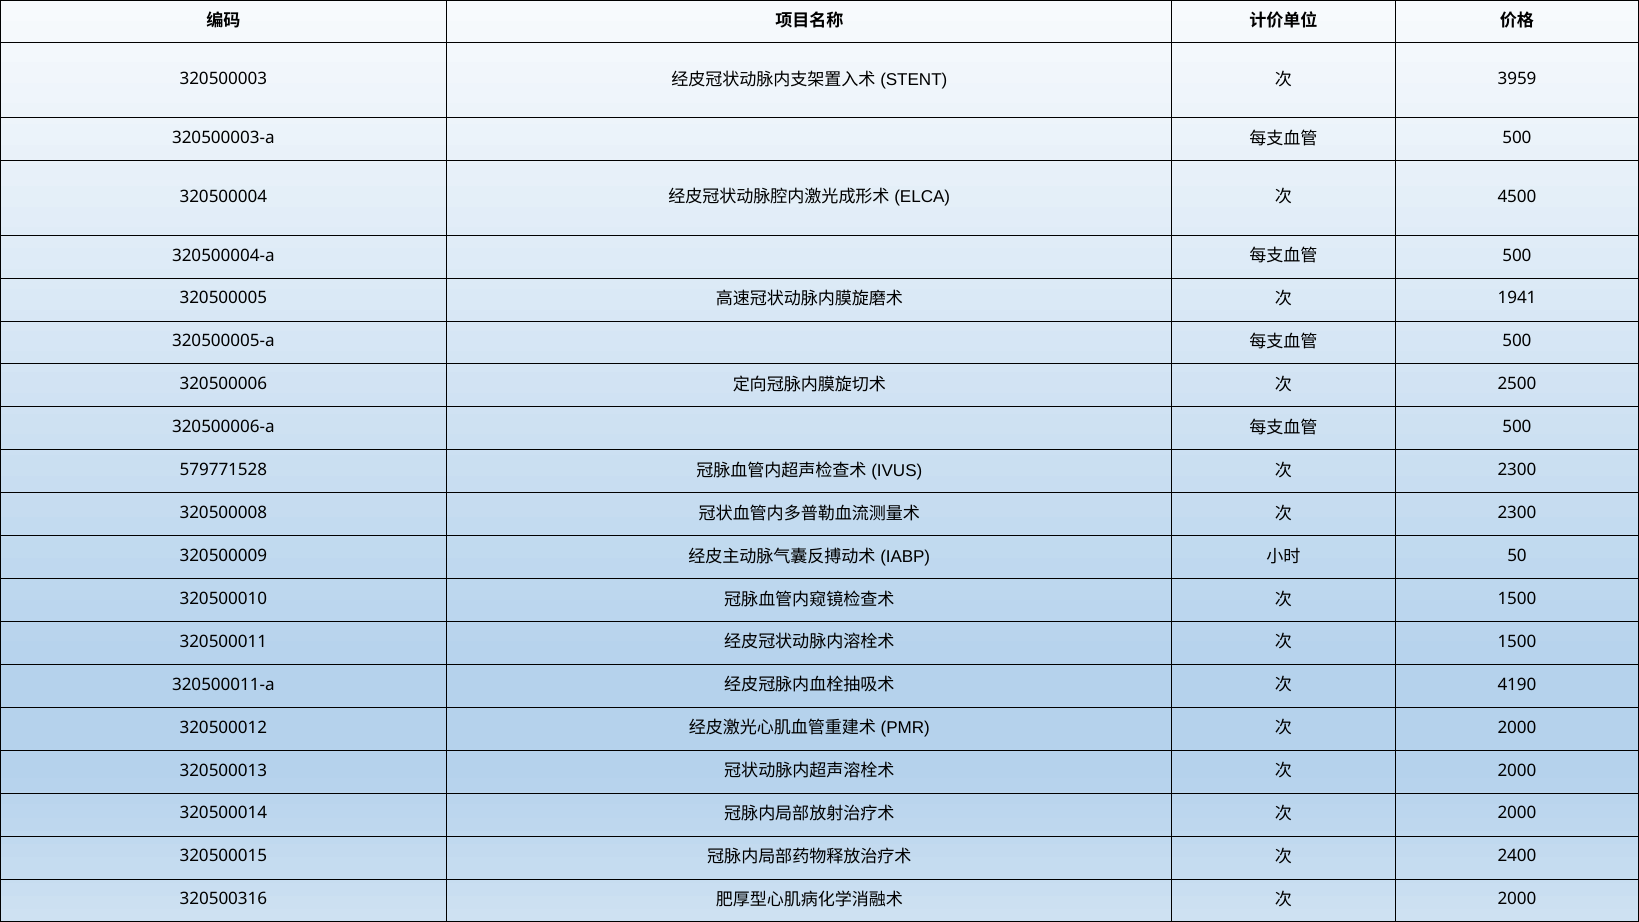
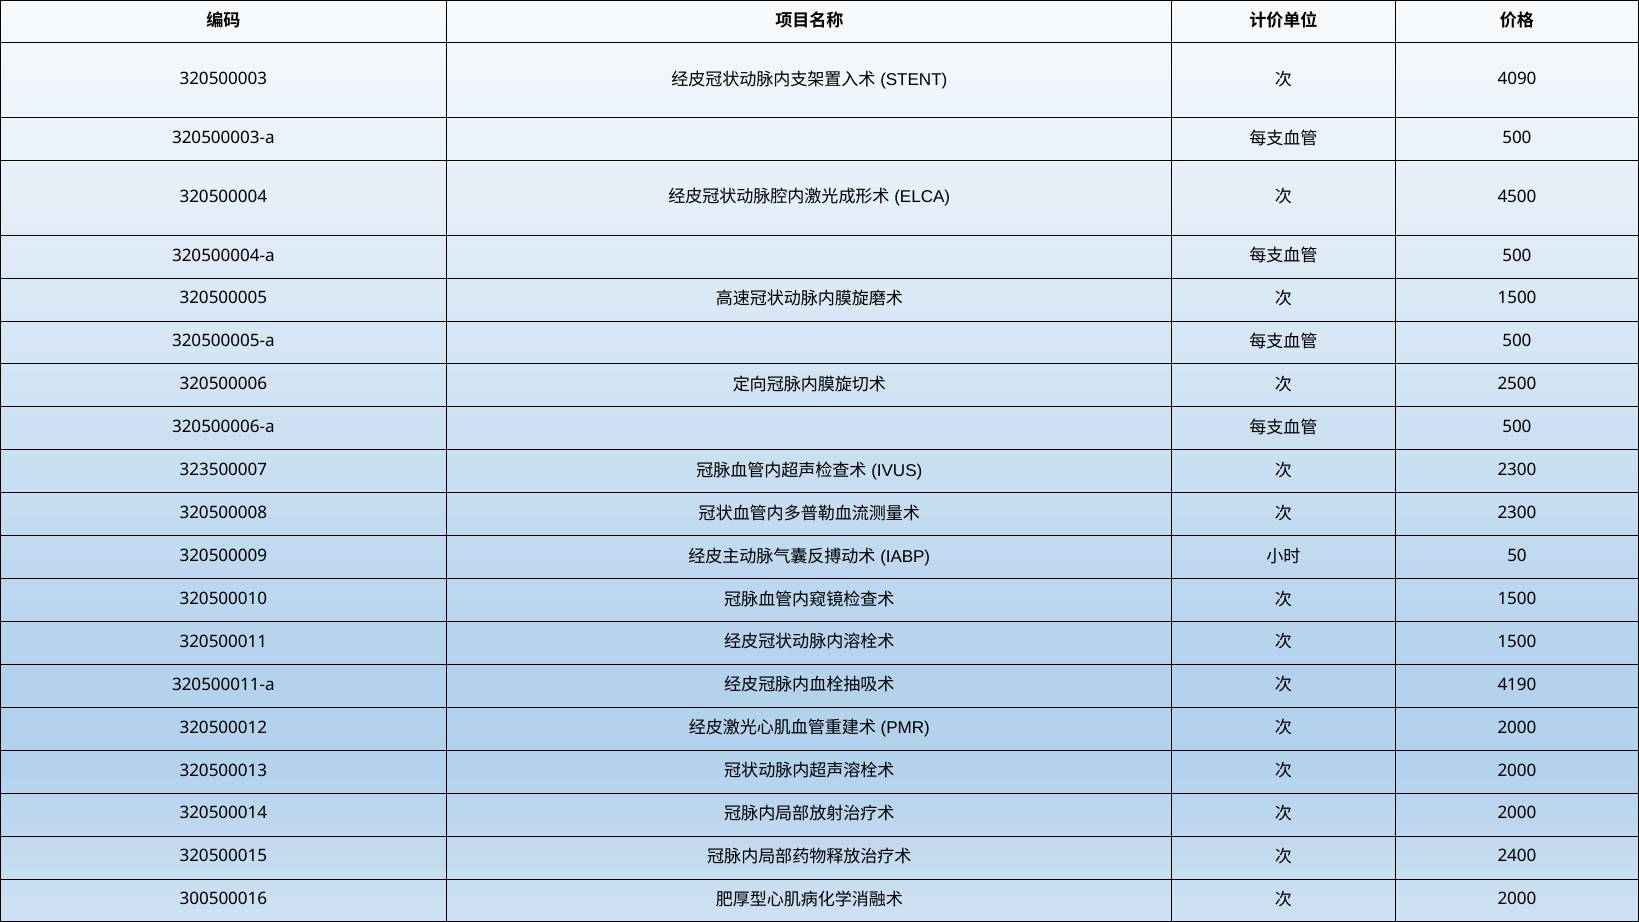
3959: 3959 -> 4090
1941 at (1517, 298): 1941 -> 1500
579771528: 579771528 -> 323500007
320500316: 320500316 -> 300500016
